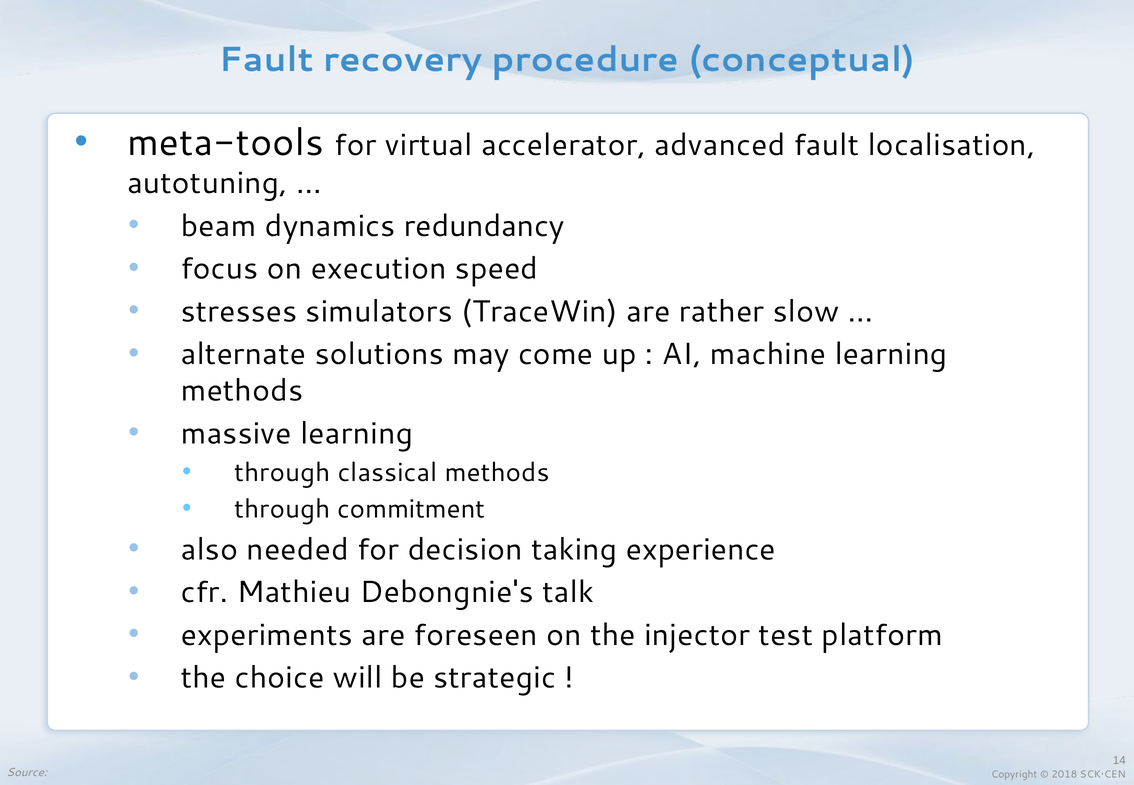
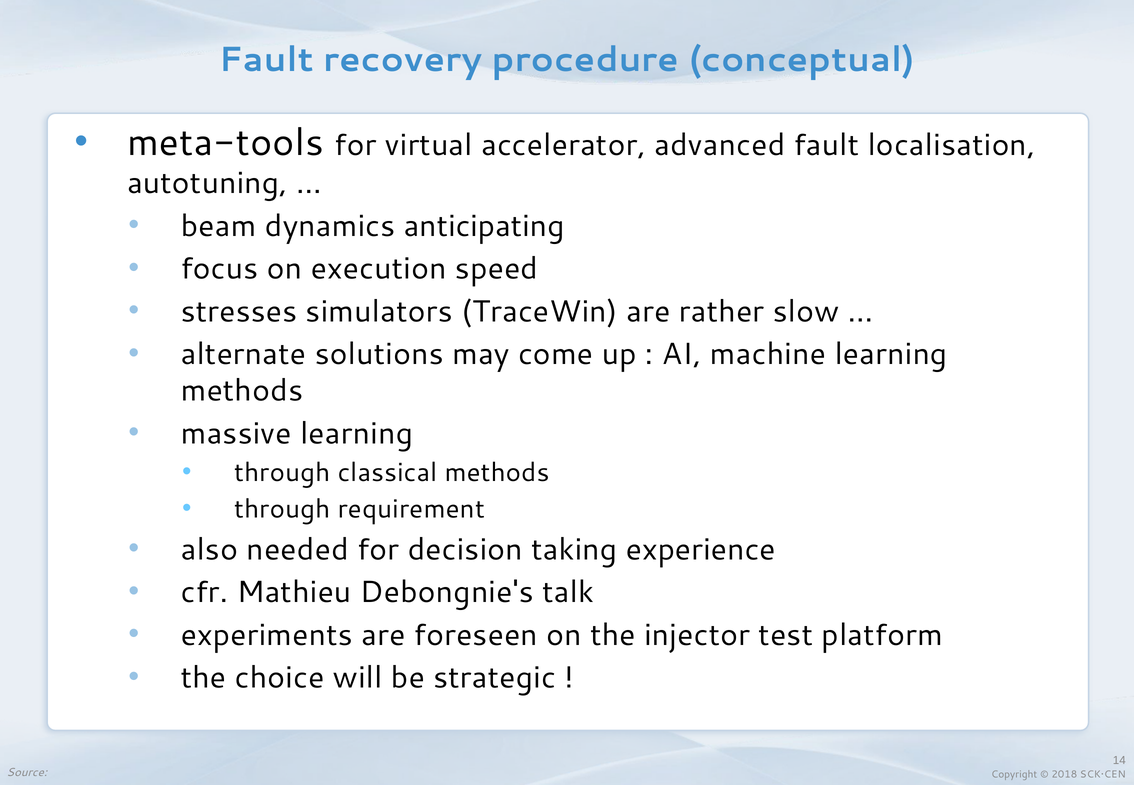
redundancy: redundancy -> anticipating
commitment: commitment -> requirement
